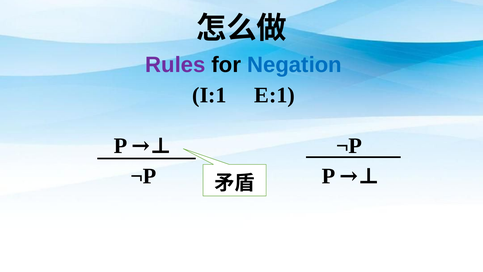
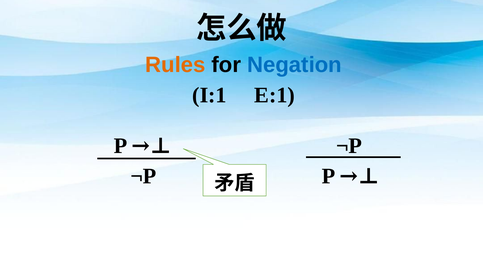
Rules colour: purple -> orange
